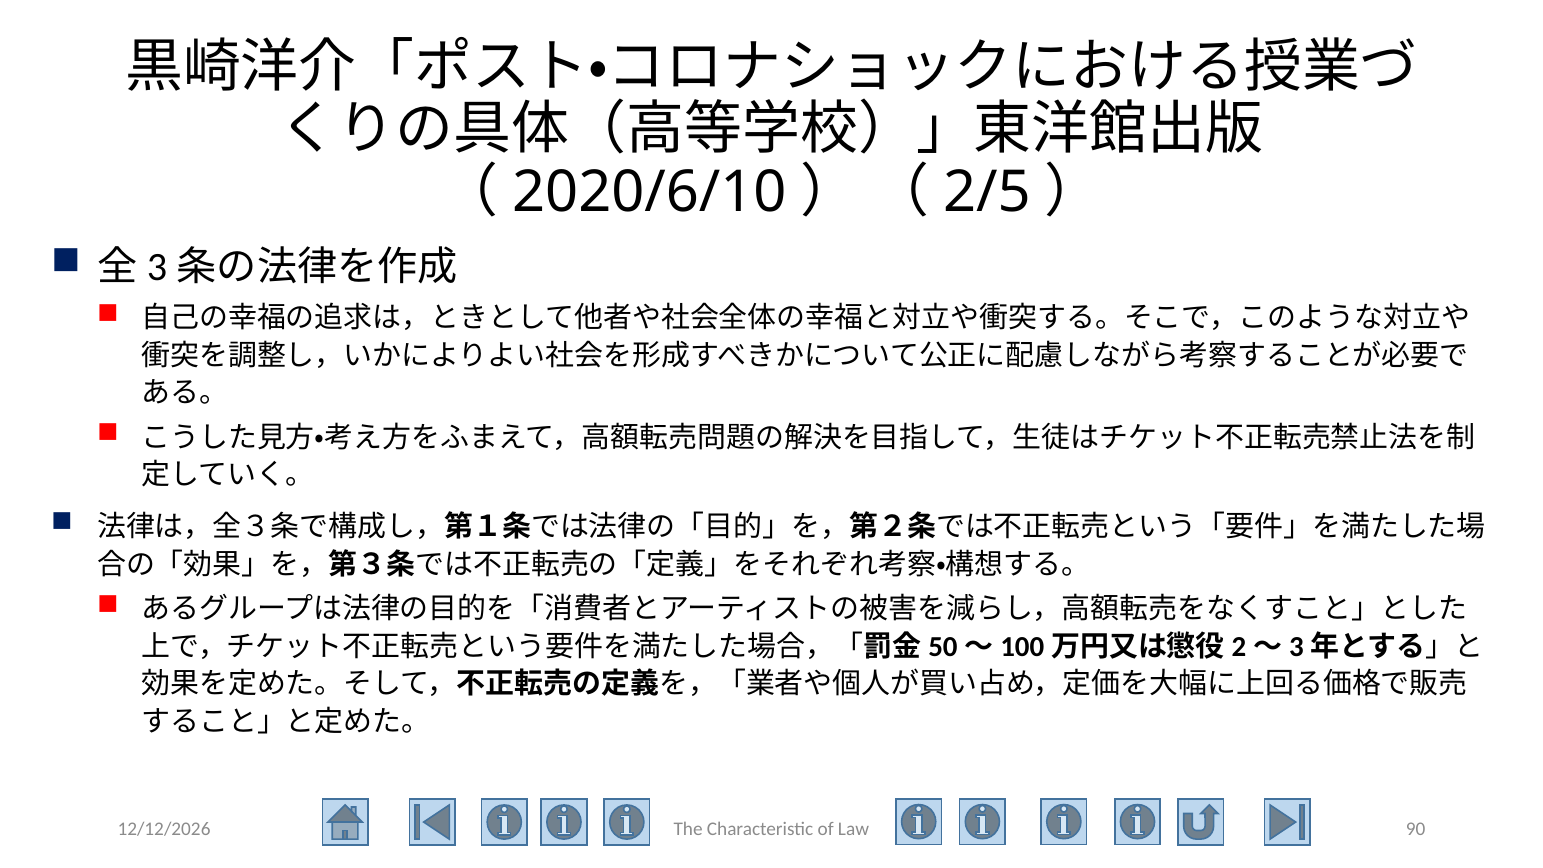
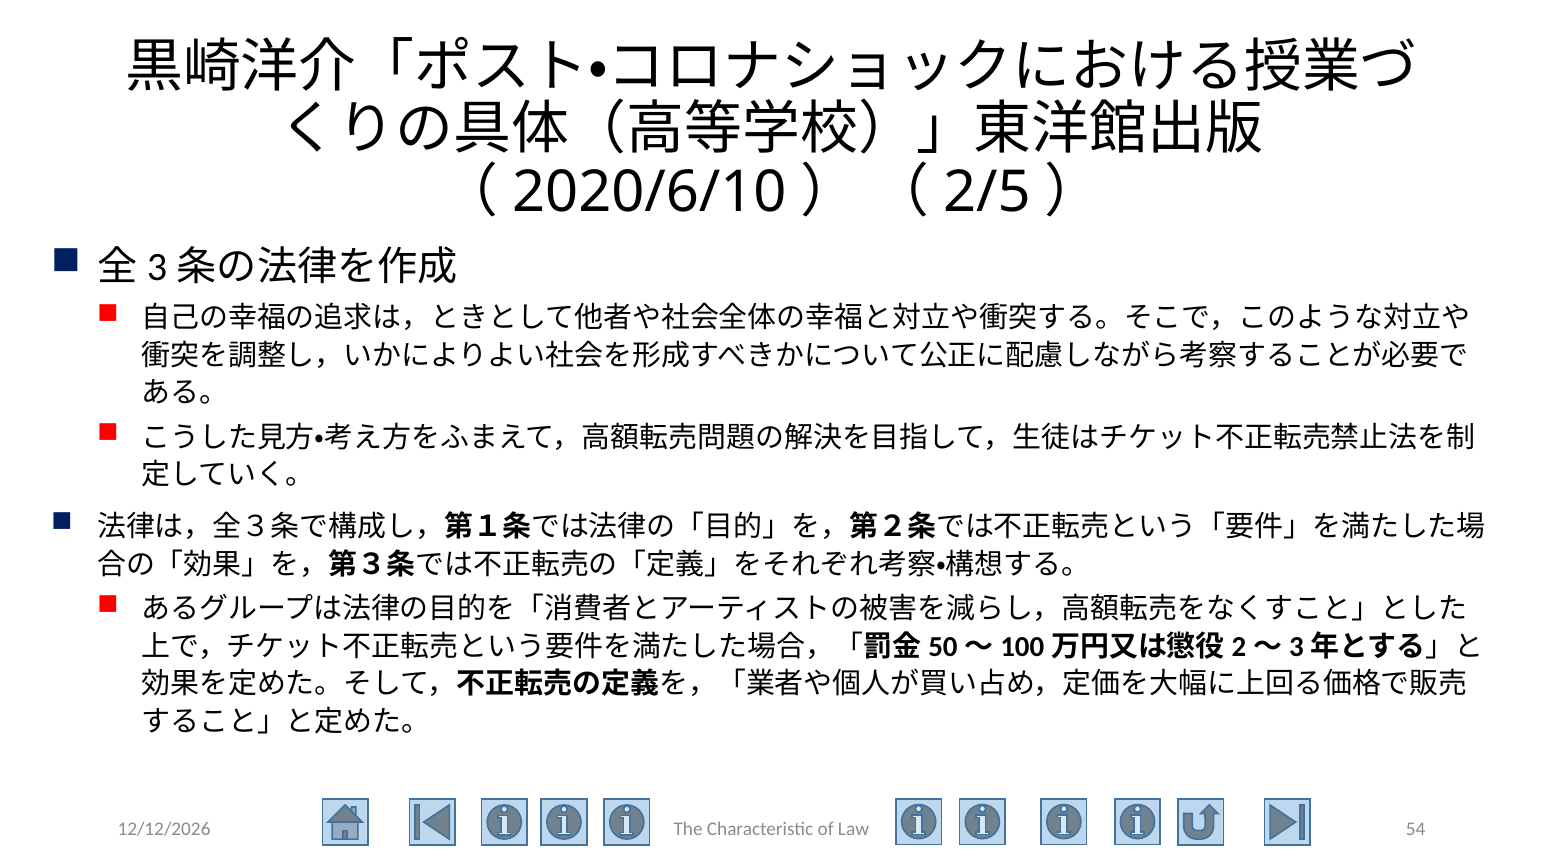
90: 90 -> 54
